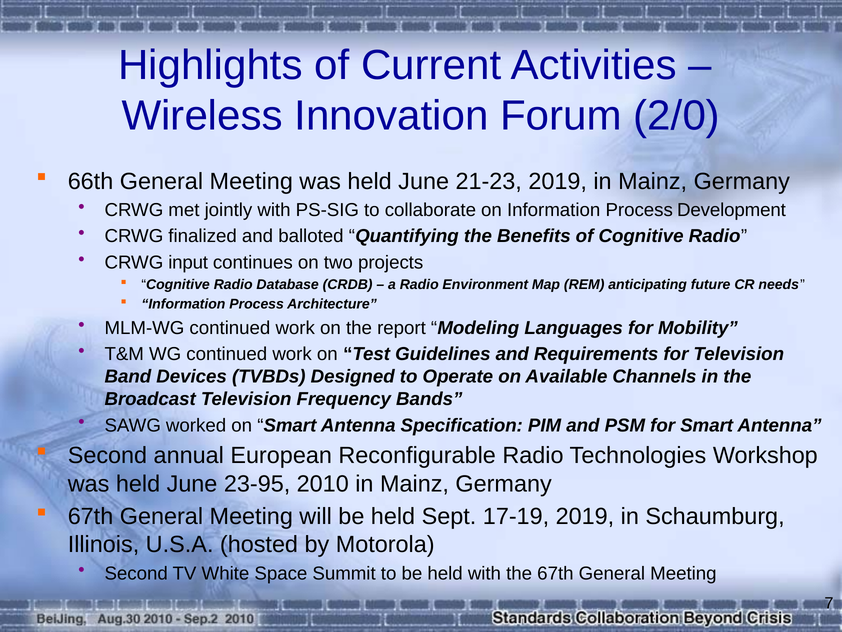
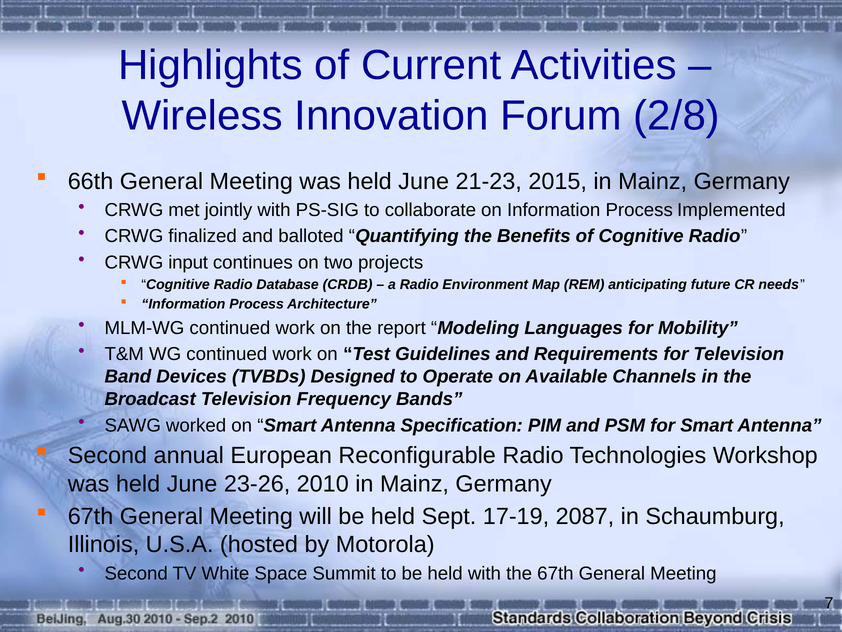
2/0: 2/0 -> 2/8
21-23 2019: 2019 -> 2015
Development: Development -> Implemented
23-95: 23-95 -> 23-26
17-19 2019: 2019 -> 2087
